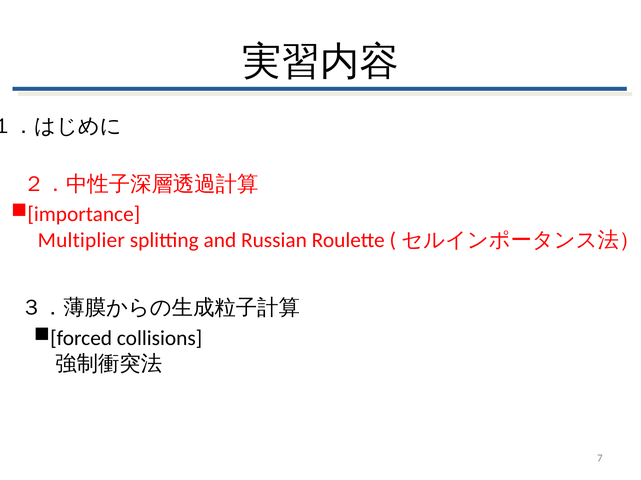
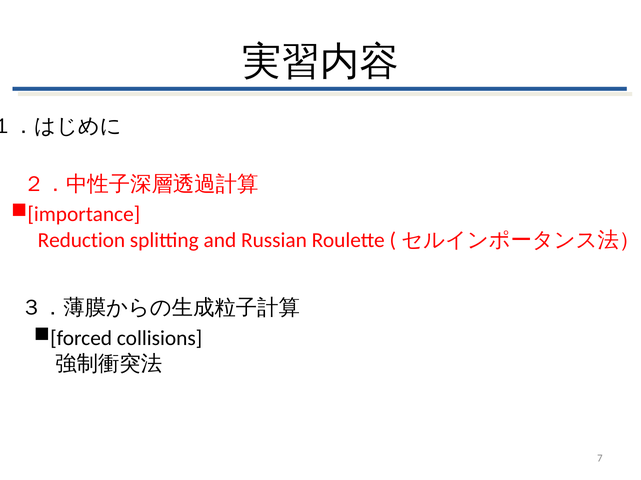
Multiplier: Multiplier -> Reduction
